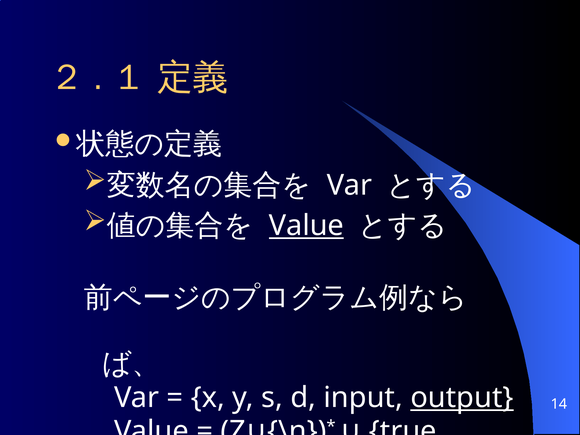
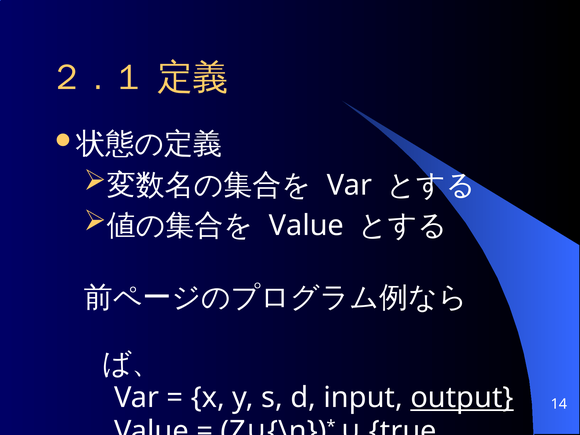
Value at (306, 226) underline: present -> none
